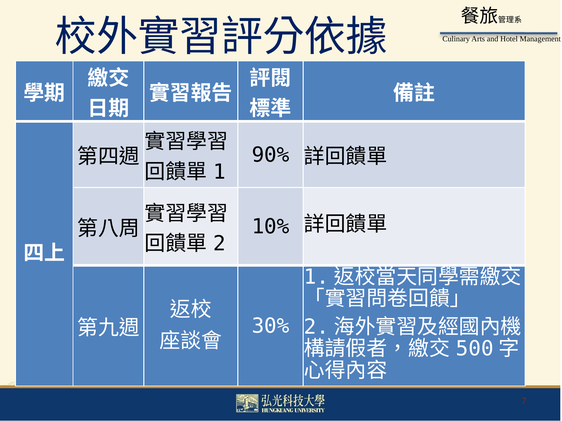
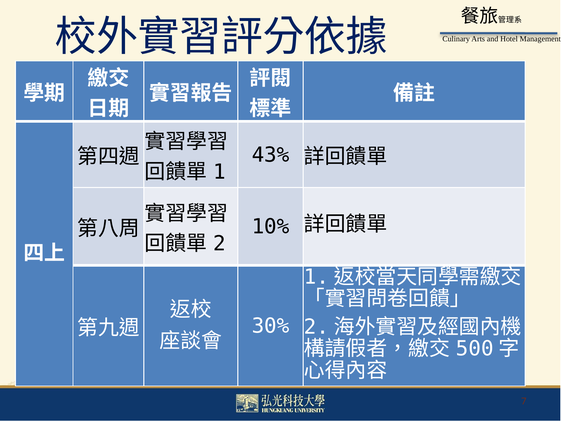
90%: 90% -> 43%
